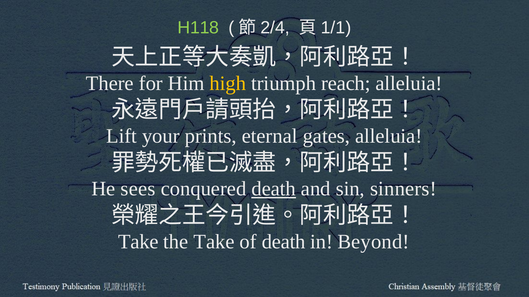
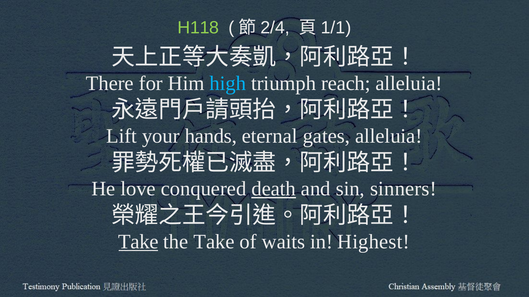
high colour: yellow -> light blue
prints: prints -> hands
sees: sees -> love
Take at (138, 242) underline: none -> present
of death: death -> waits
Beyond: Beyond -> Highest
